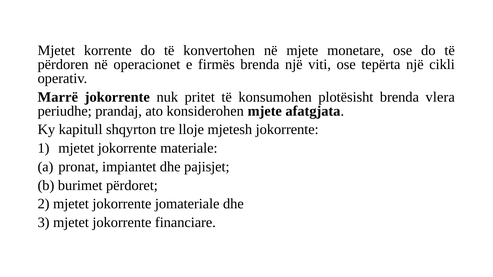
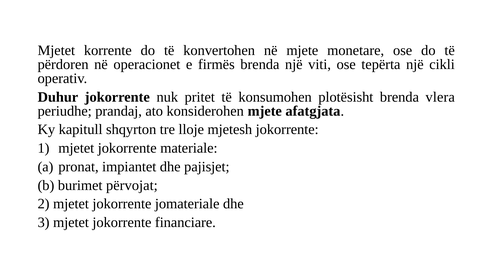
Marrë: Marrë -> Duhur
përdoret: përdoret -> përvojat
